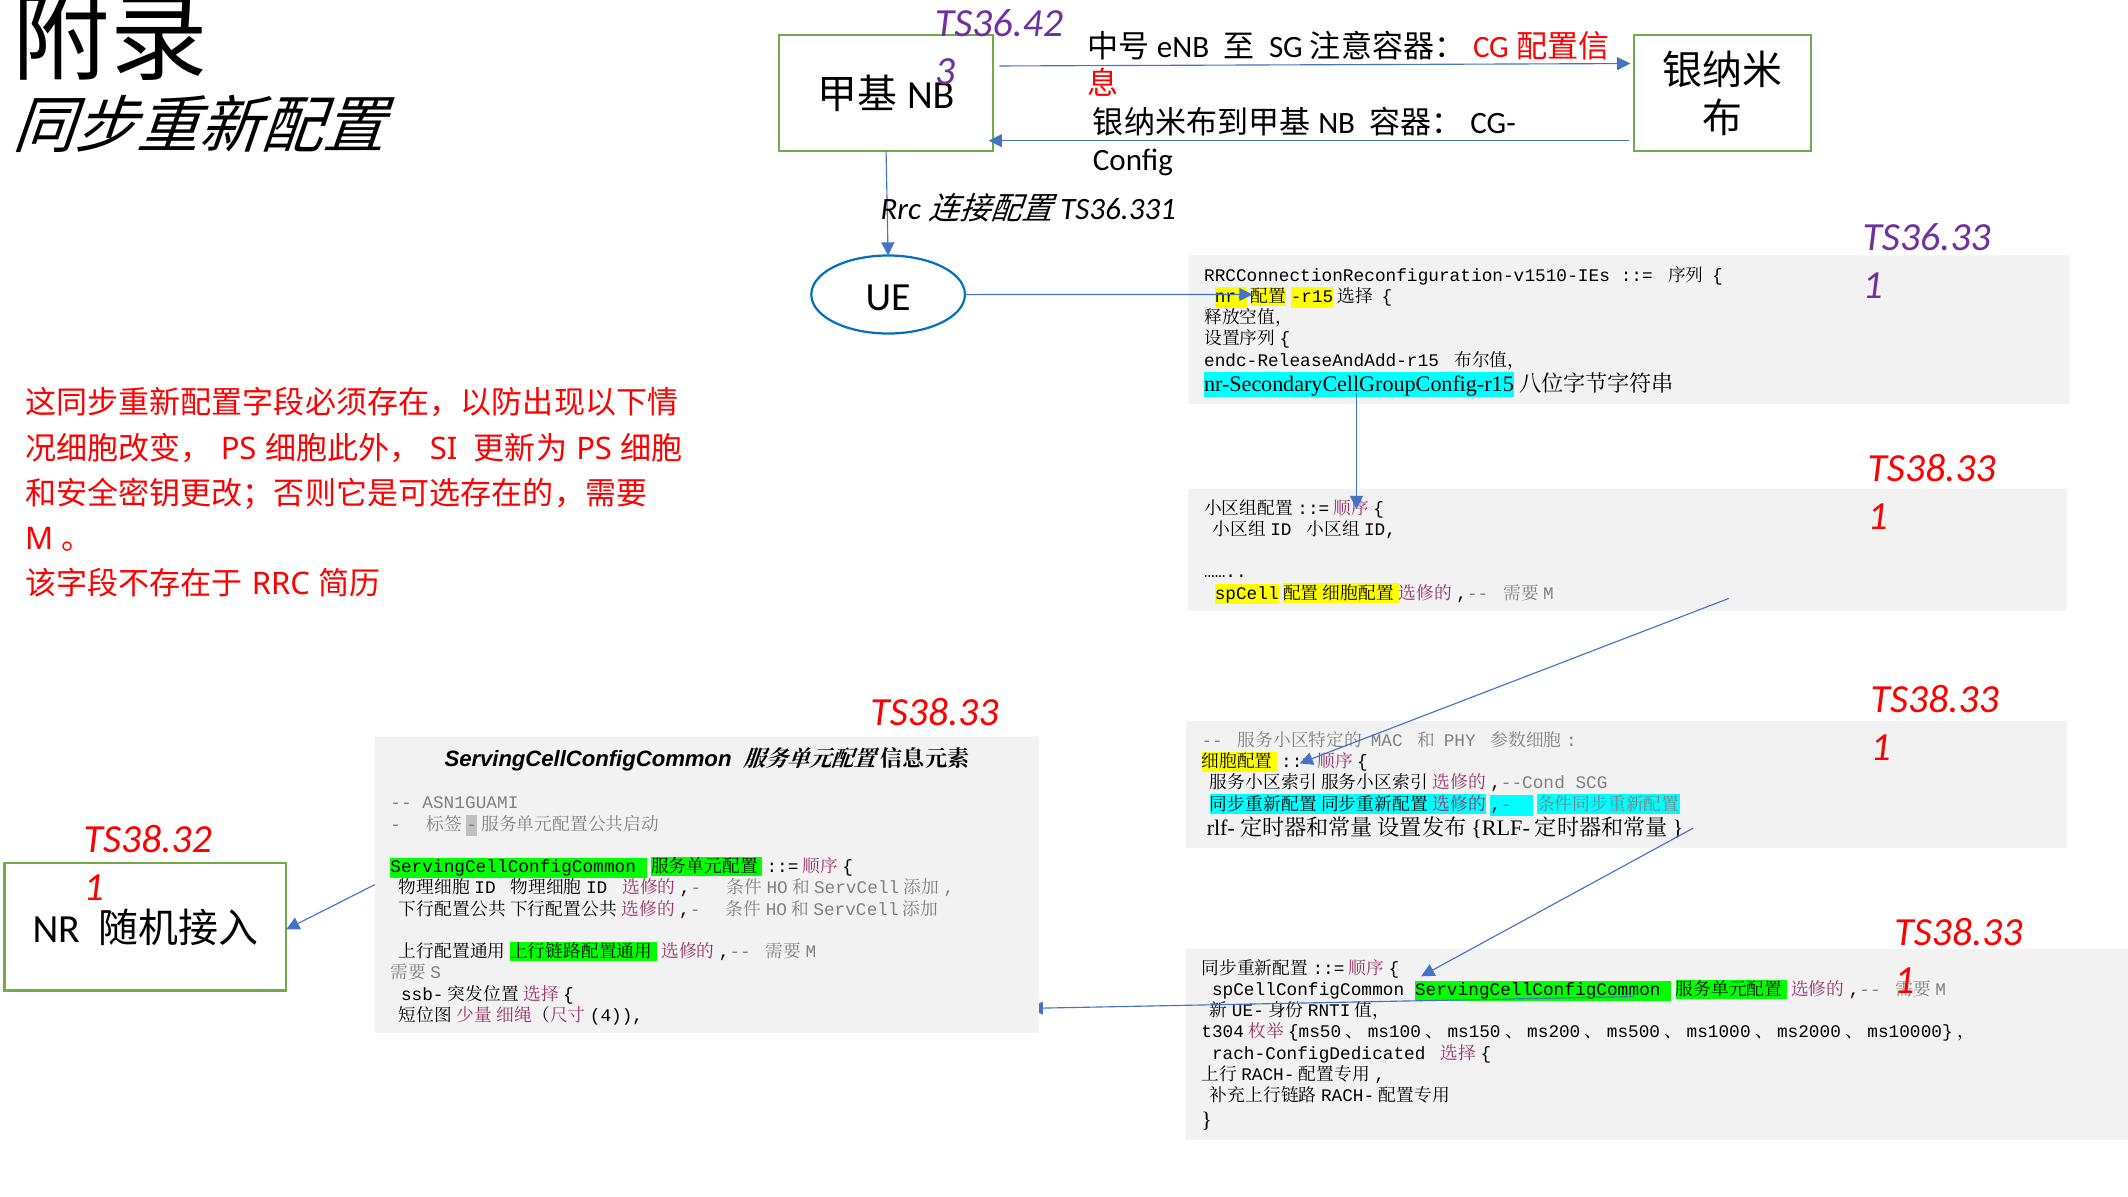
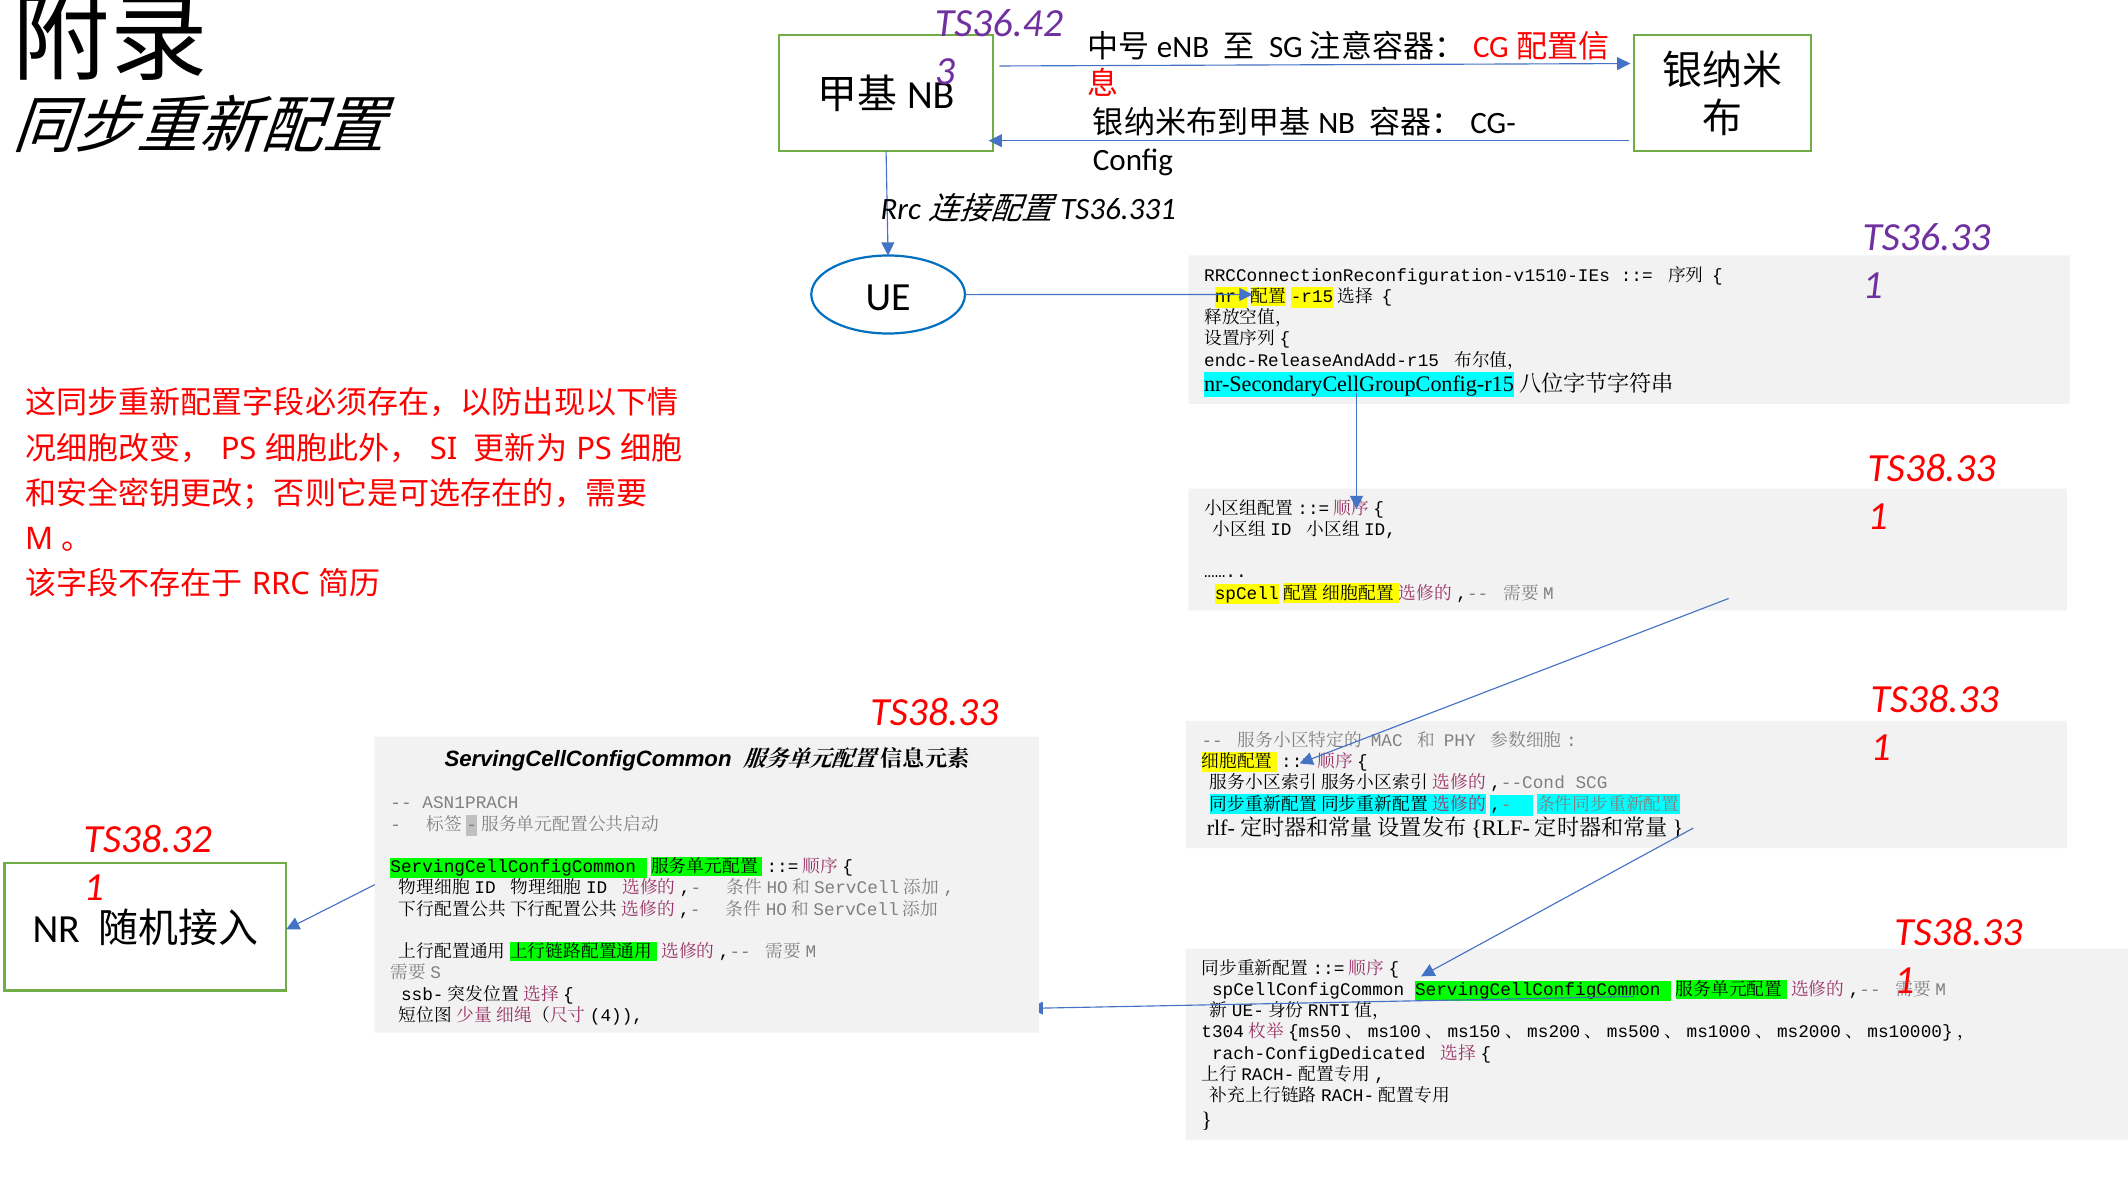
ASN1GUAMI: ASN1GUAMI -> ASN1PRACH
